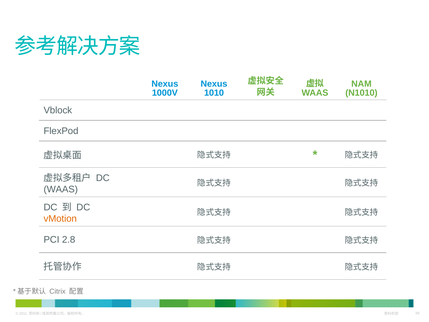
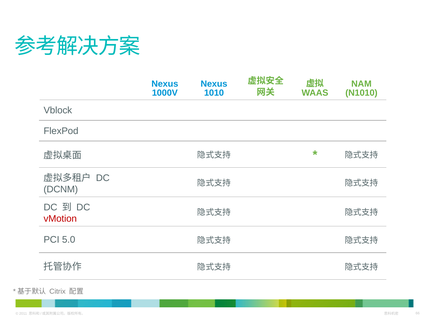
WAAS at (61, 189): WAAS -> DCNM
vMotion colour: orange -> red
2.8: 2.8 -> 5.0
